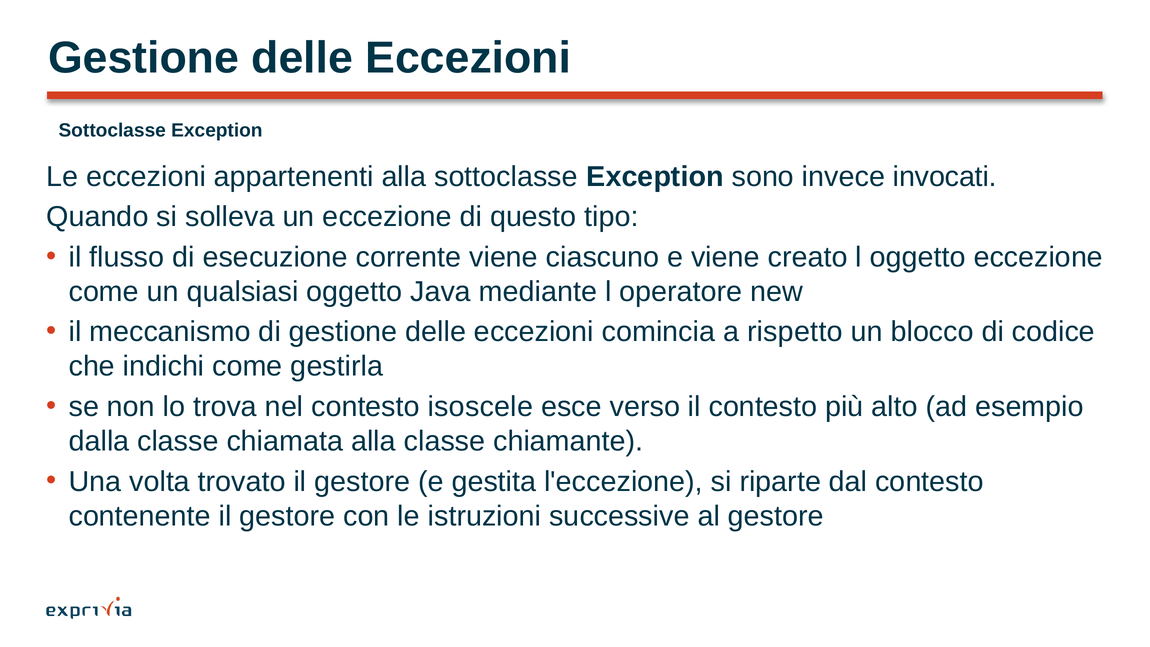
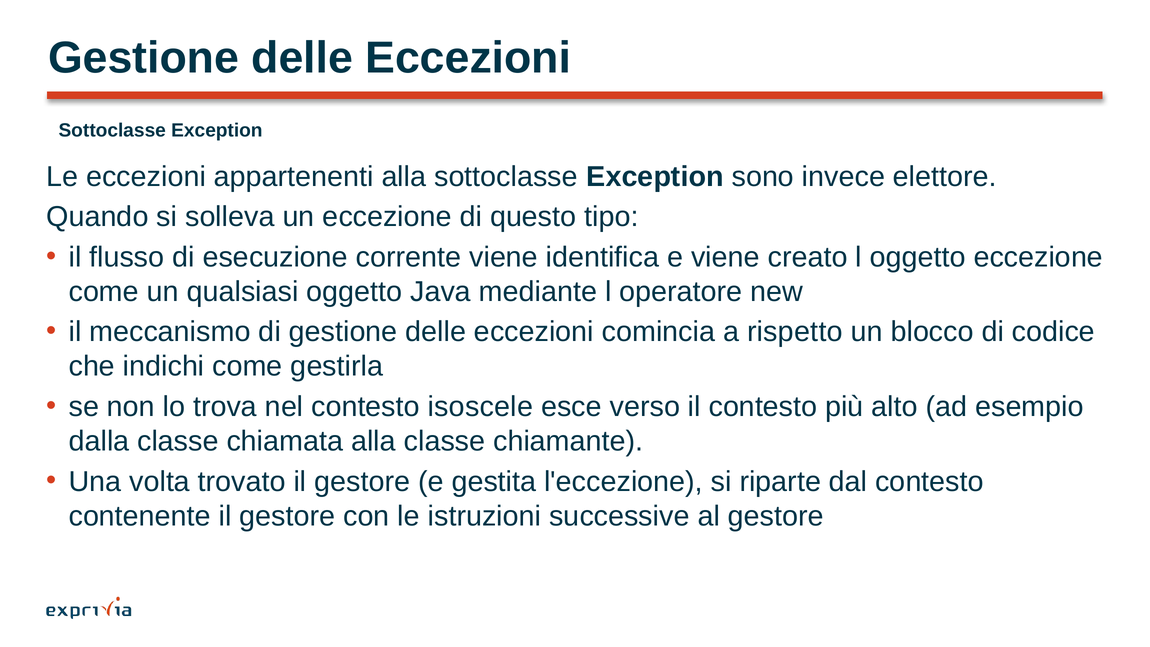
invocati: invocati -> elettore
ciascuno: ciascuno -> identifica
